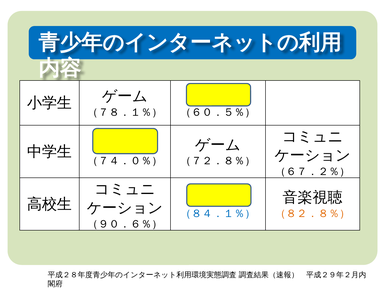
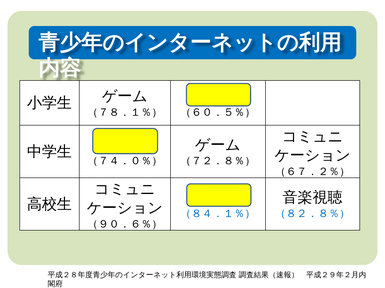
（８２．８％） colour: orange -> blue
